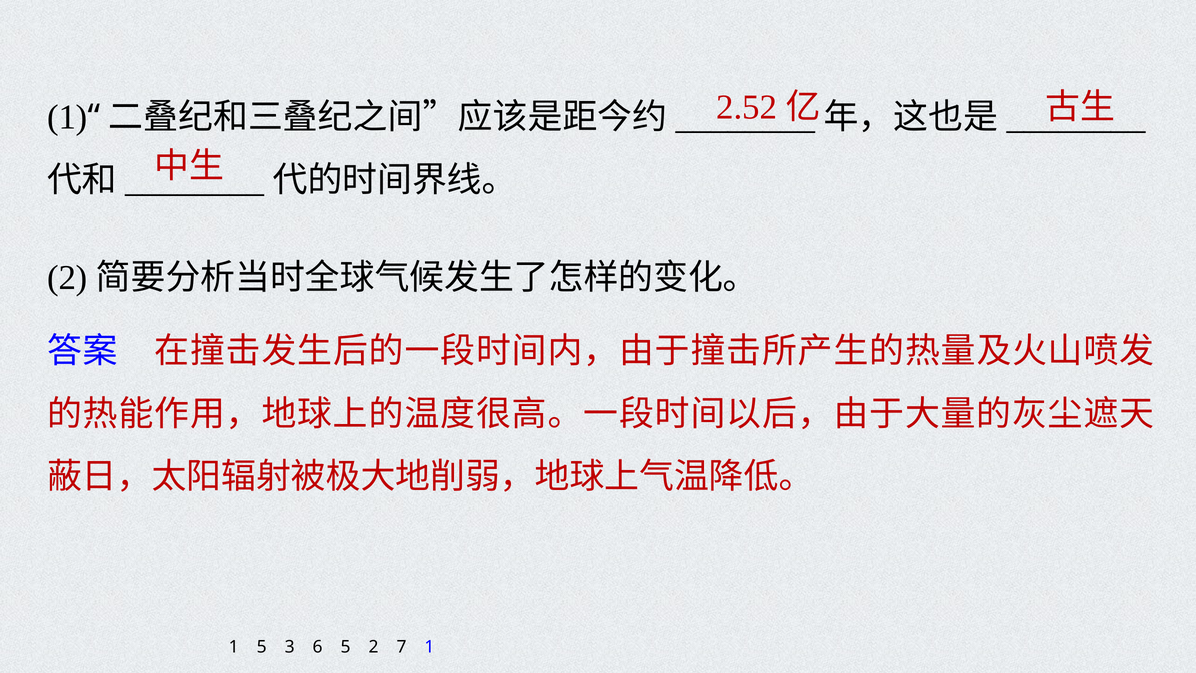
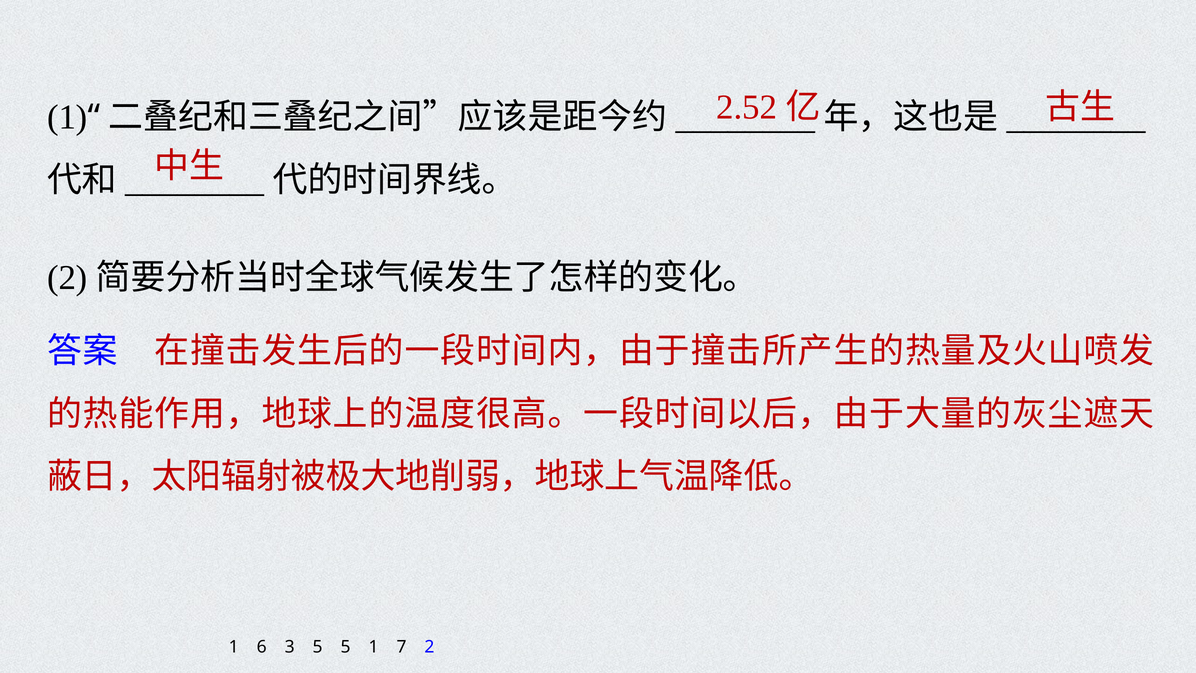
1 5: 5 -> 6
3 6: 6 -> 5
5 2: 2 -> 1
7 1: 1 -> 2
